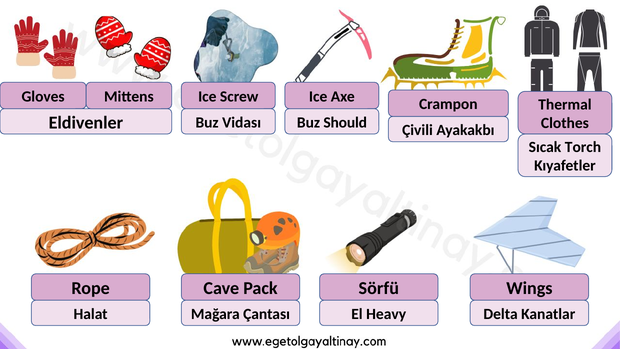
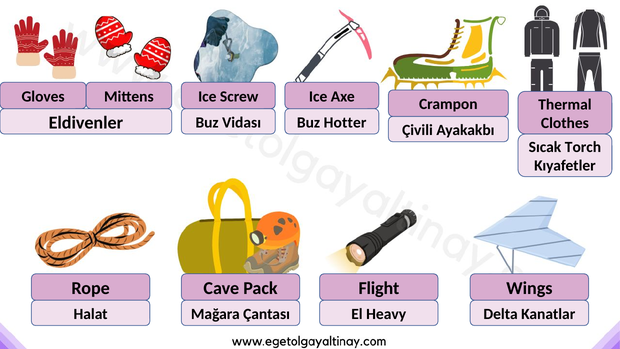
Should: Should -> Hotter
Sörfü: Sörfü -> Flight
